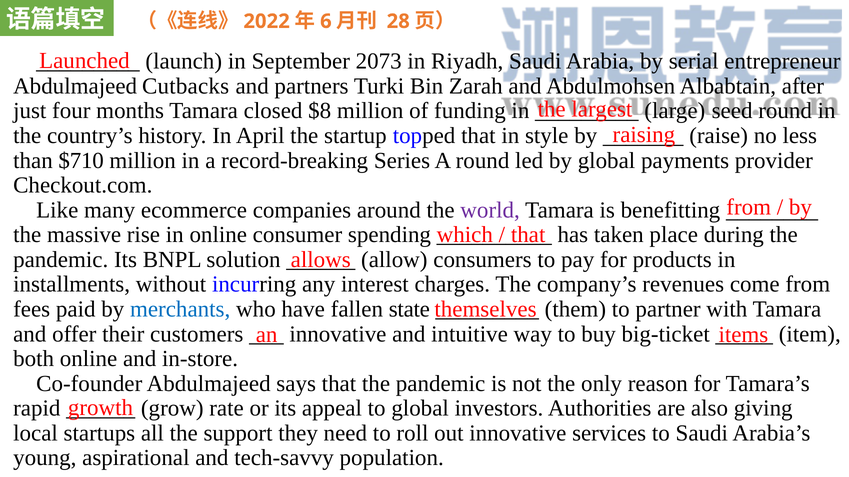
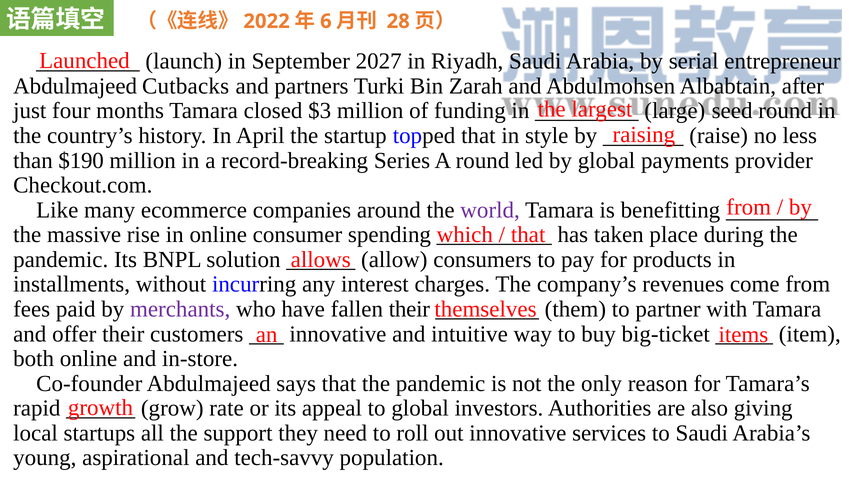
2073: 2073 -> 2027
$8: $8 -> $3
$710: $710 -> $190
merchants colour: blue -> purple
fallen state: state -> their
